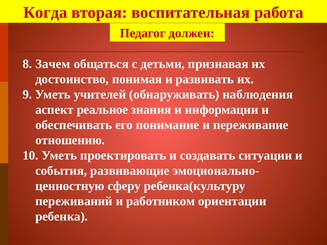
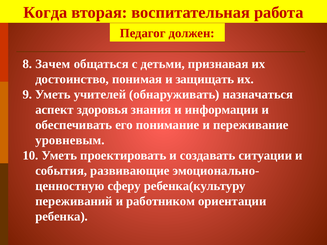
развивать: развивать -> защищать
наблюдения: наблюдения -> назначаться
реальное: реальное -> здоровья
отношению: отношению -> уровневым
